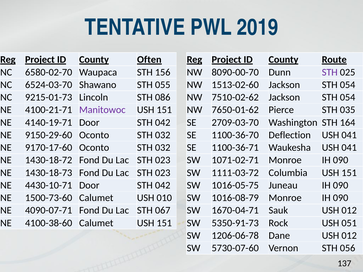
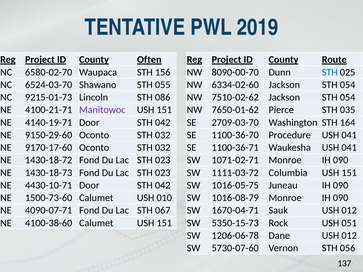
STH at (330, 72) colour: purple -> blue
1513-02-60: 1513-02-60 -> 6334-02-60
Deflection: Deflection -> Procedure
5350-91-73: 5350-91-73 -> 5350-15-73
